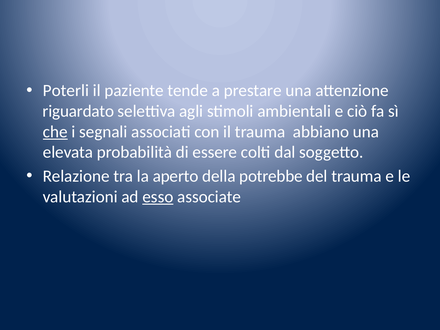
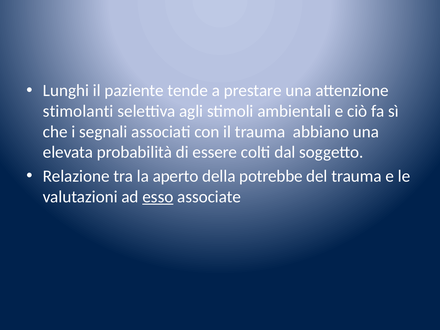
Poterli: Poterli -> Lunghi
riguardato: riguardato -> stimolanti
che underline: present -> none
